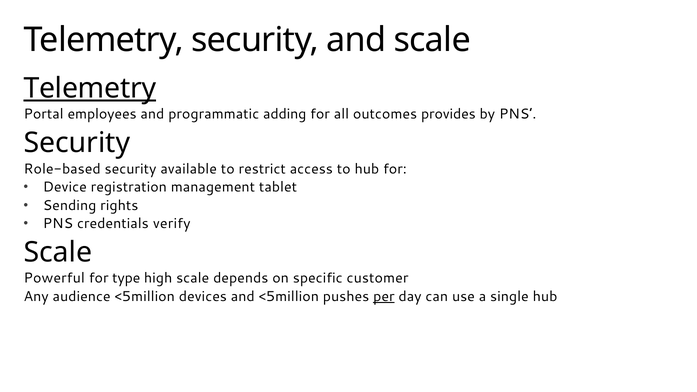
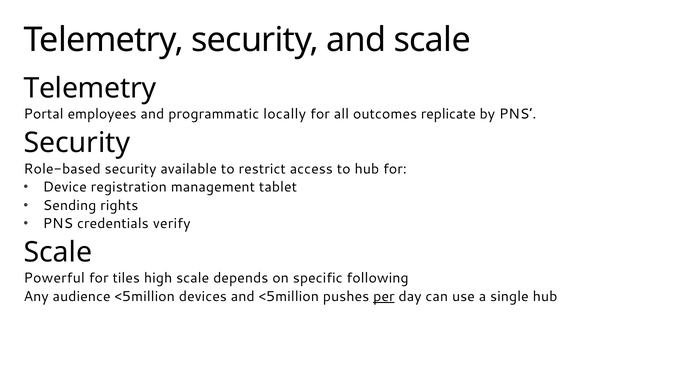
Telemetry at (90, 88) underline: present -> none
adding: adding -> locally
provides: provides -> replicate
type: type -> tiles
customer: customer -> following
